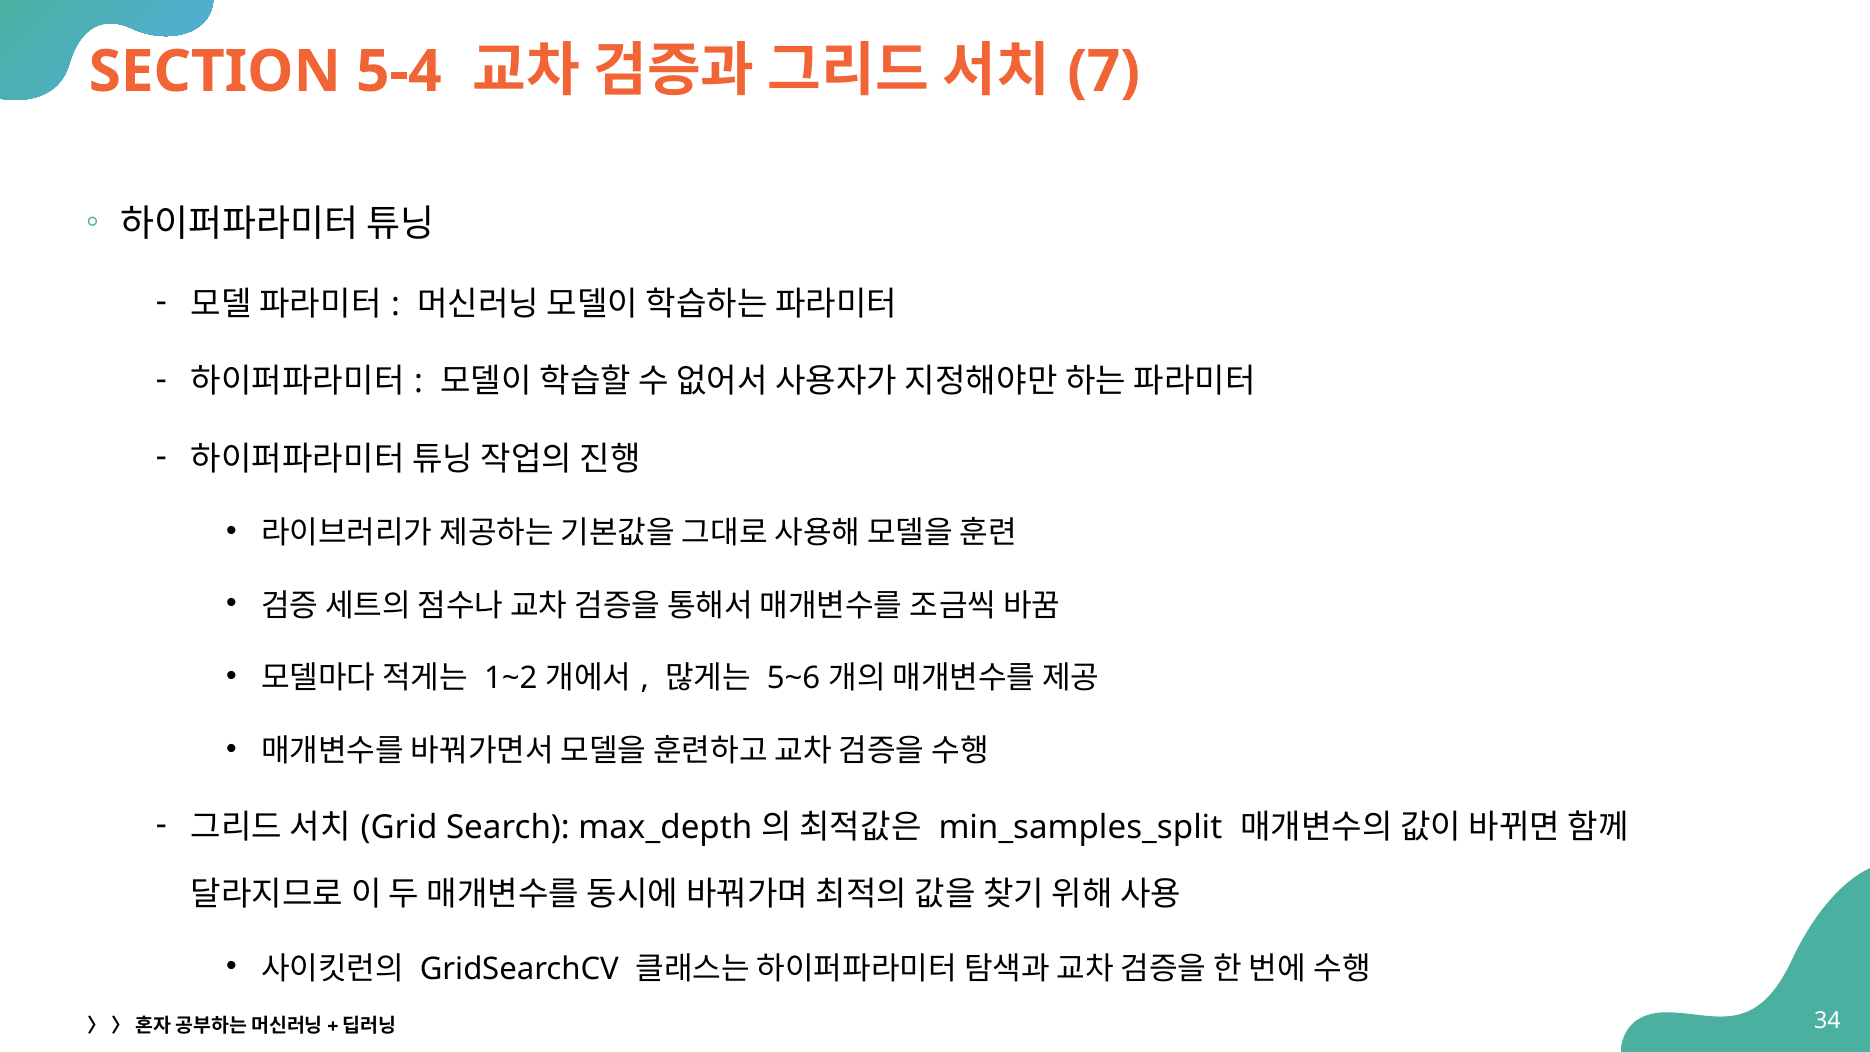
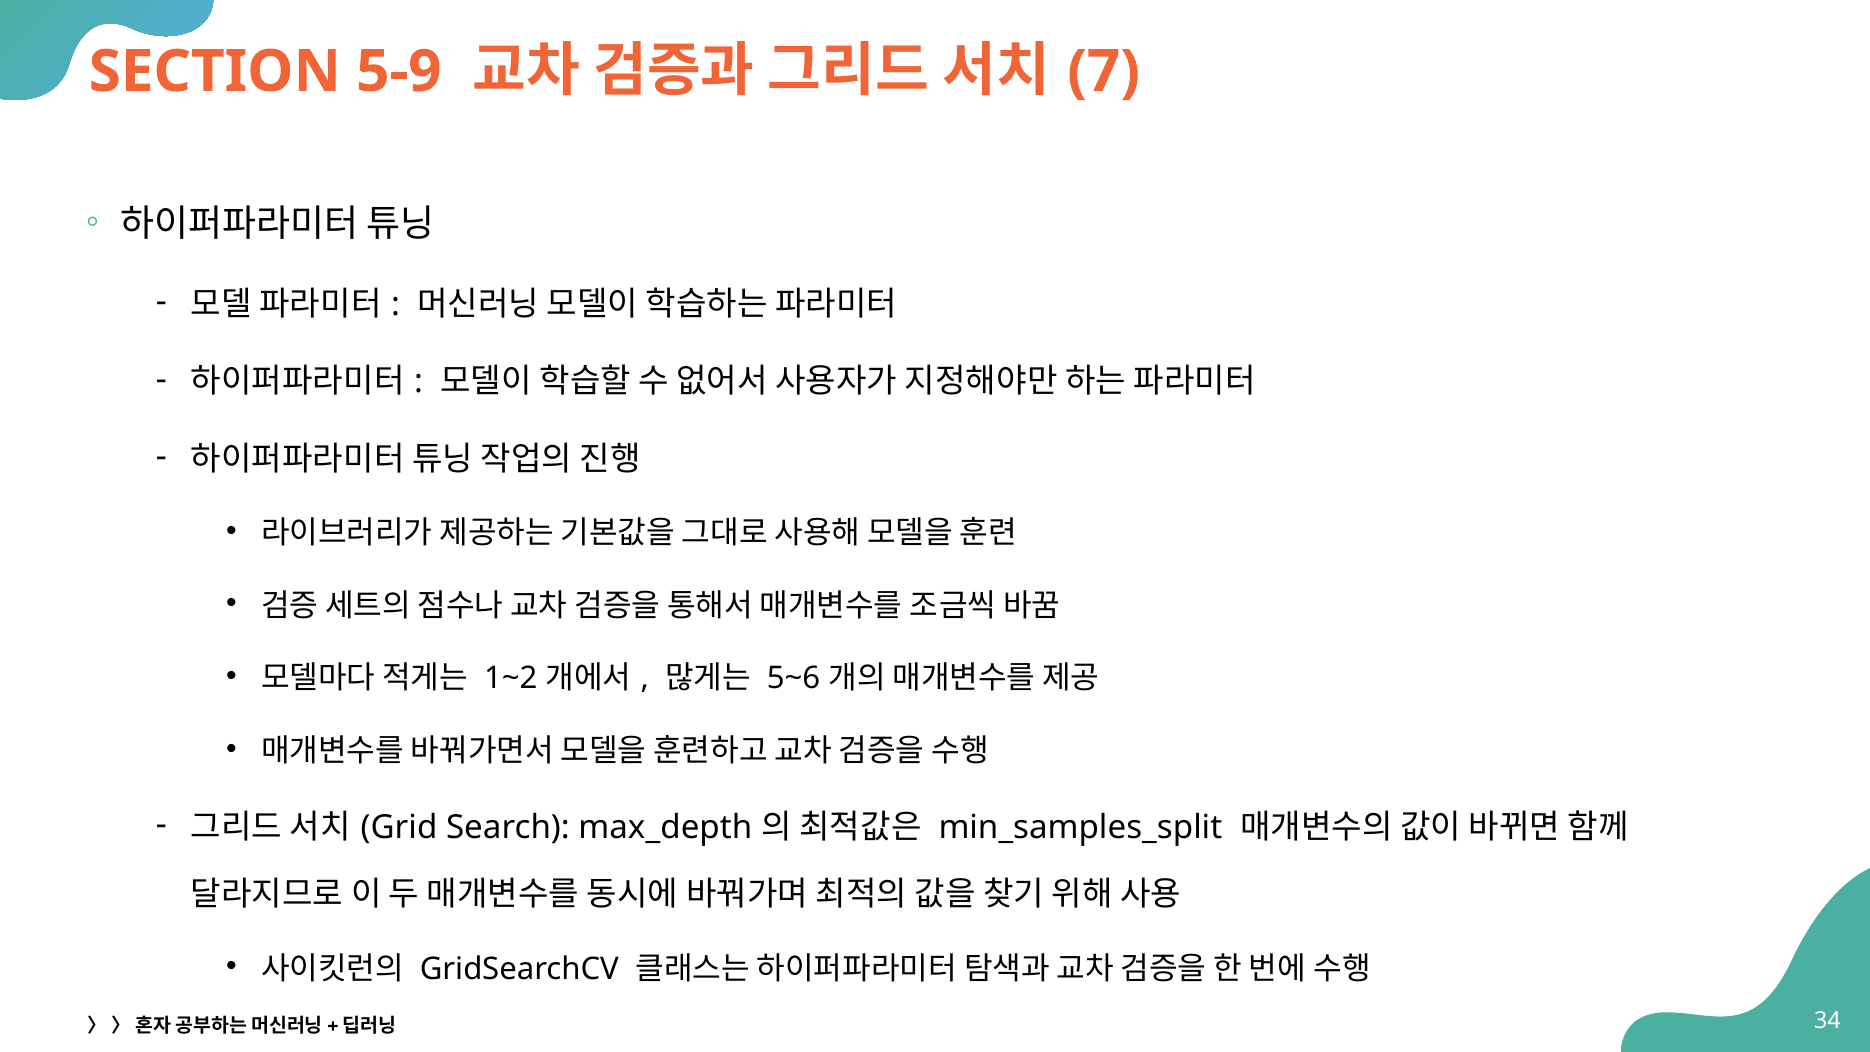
5-4: 5-4 -> 5-9
